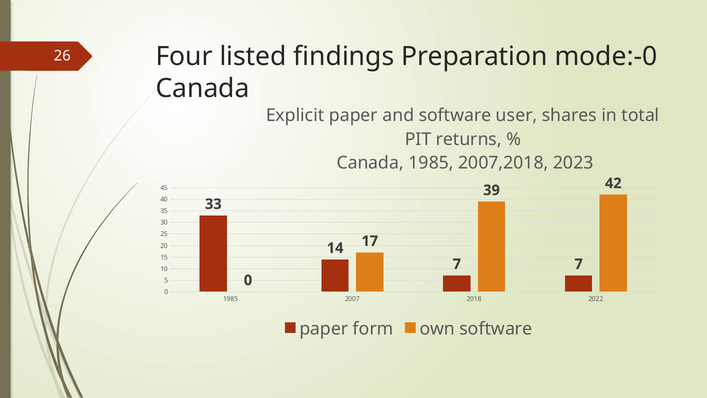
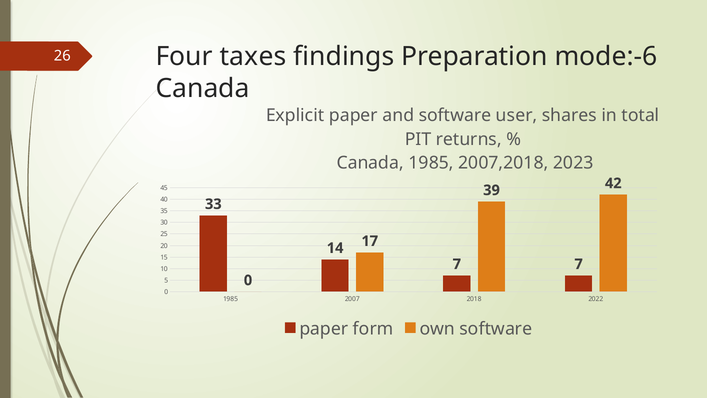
listed: listed -> taxes
mode:-0: mode:-0 -> mode:-6
